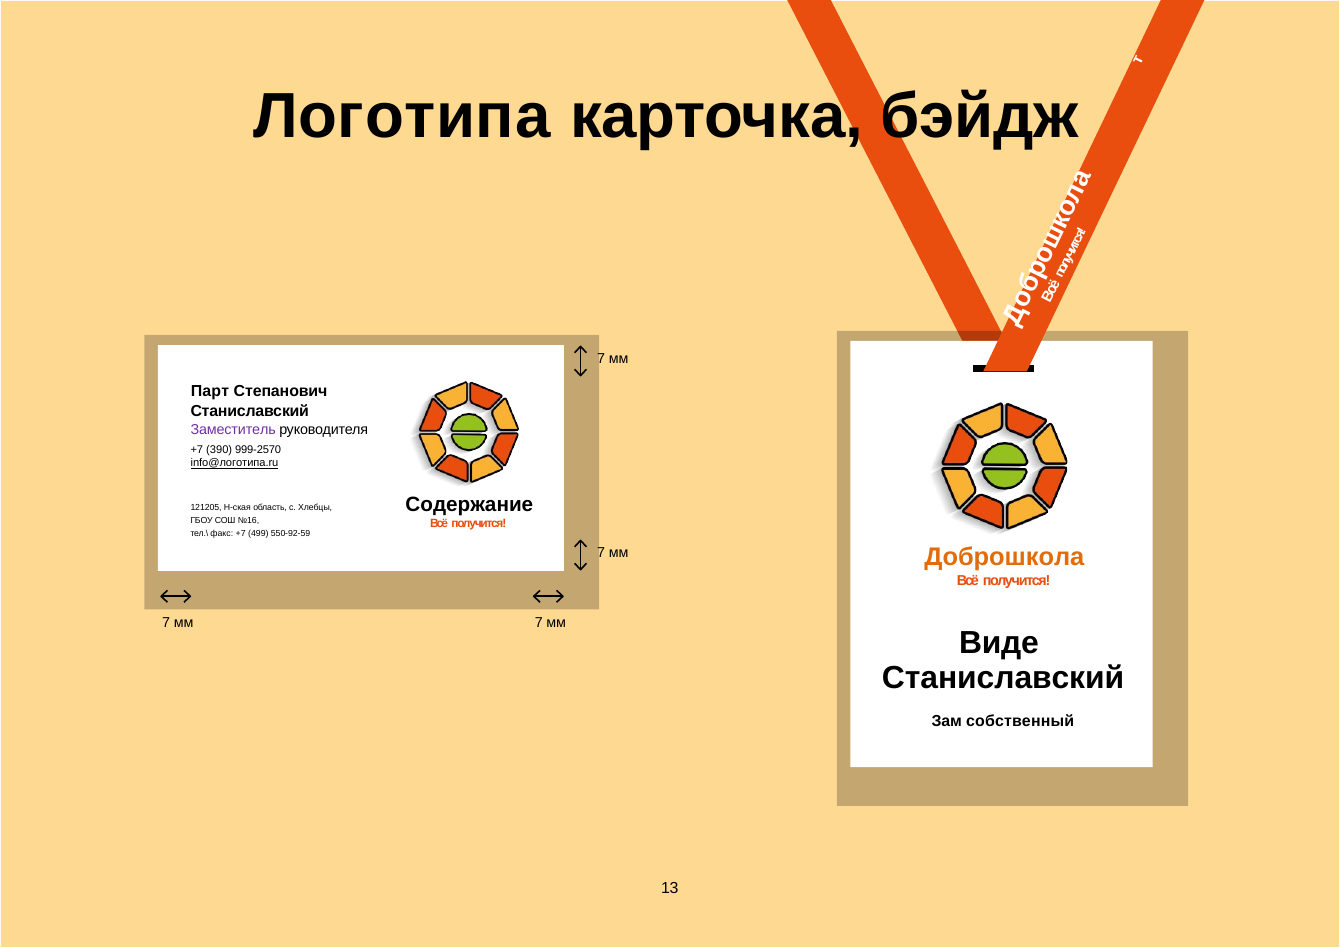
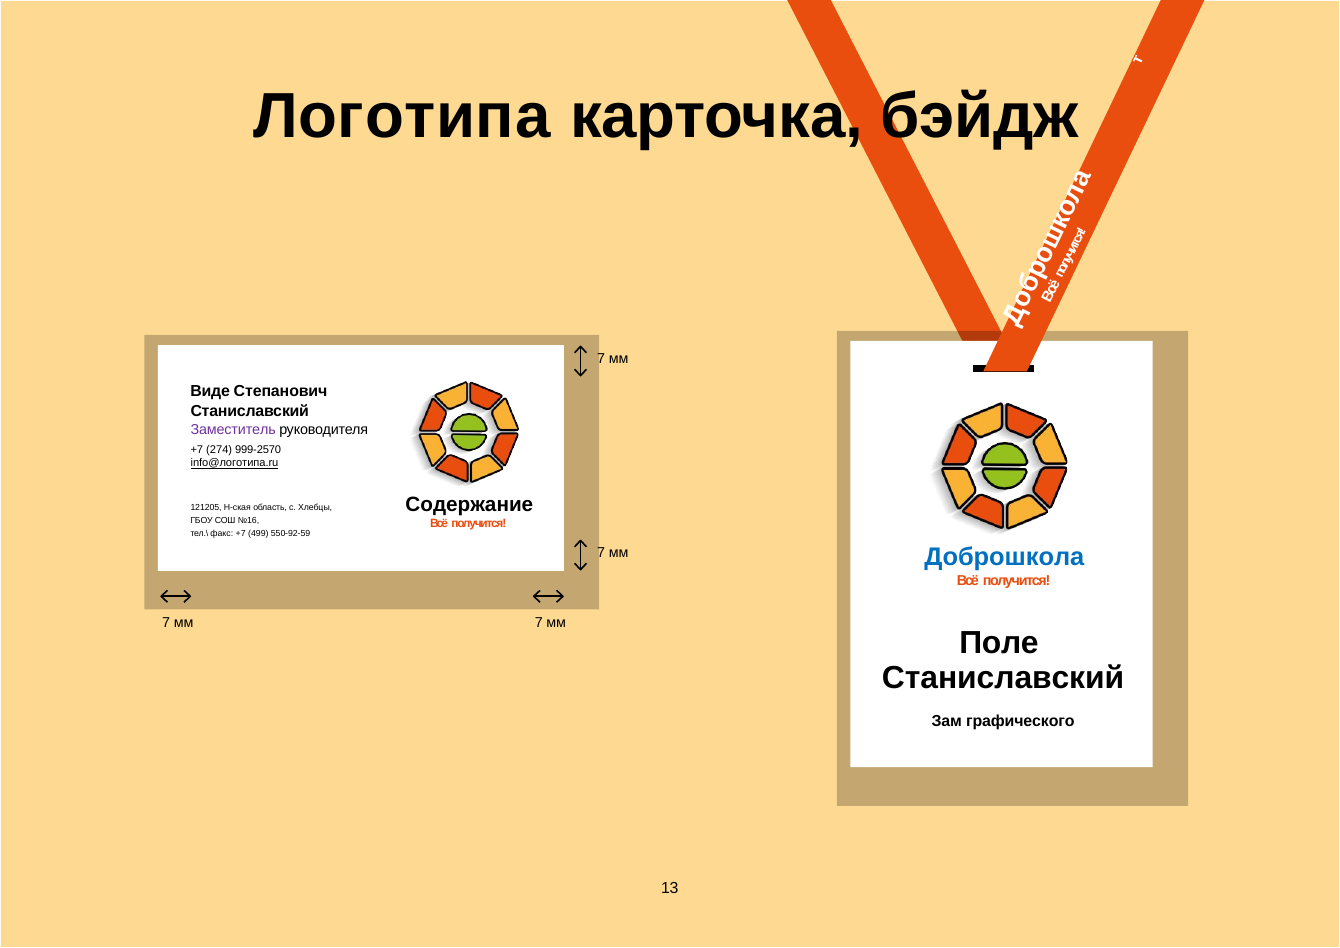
Парт: Парт -> Виде
390: 390 -> 274
Доброшкола colour: orange -> blue
Виде: Виде -> Поле
собственный: собственный -> графического
